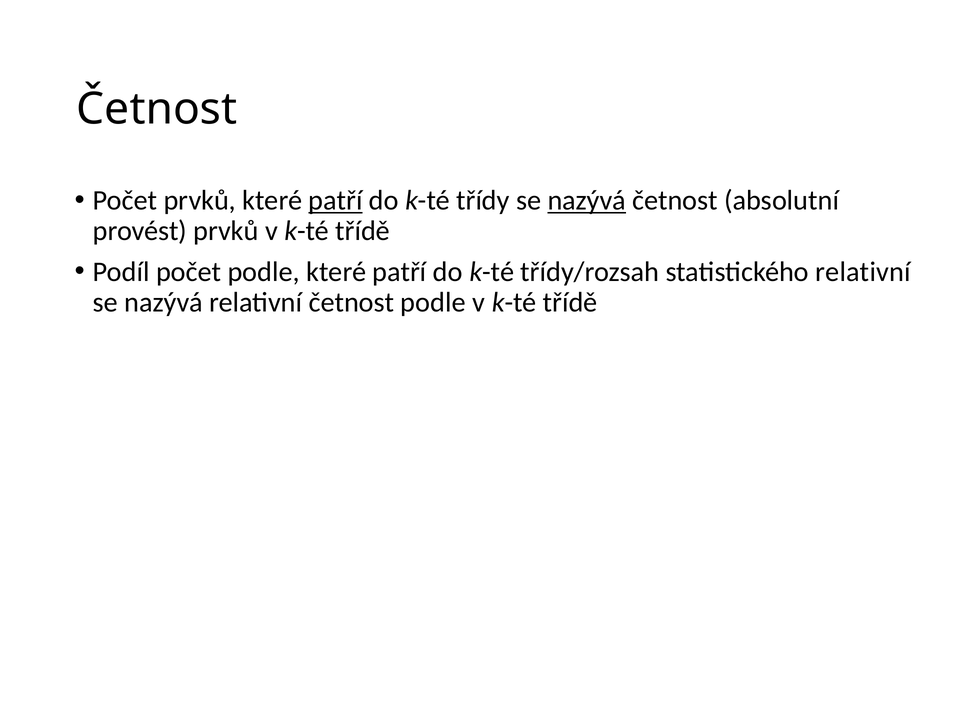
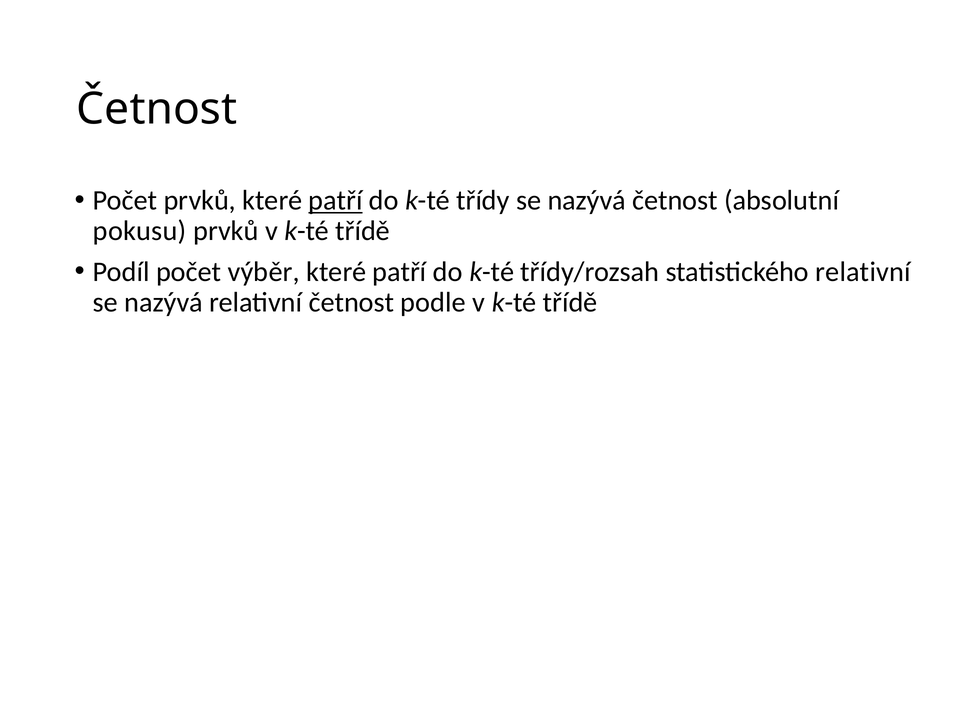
nazývá at (587, 201) underline: present -> none
provést: provést -> pokusu
počet podle: podle -> výběr
